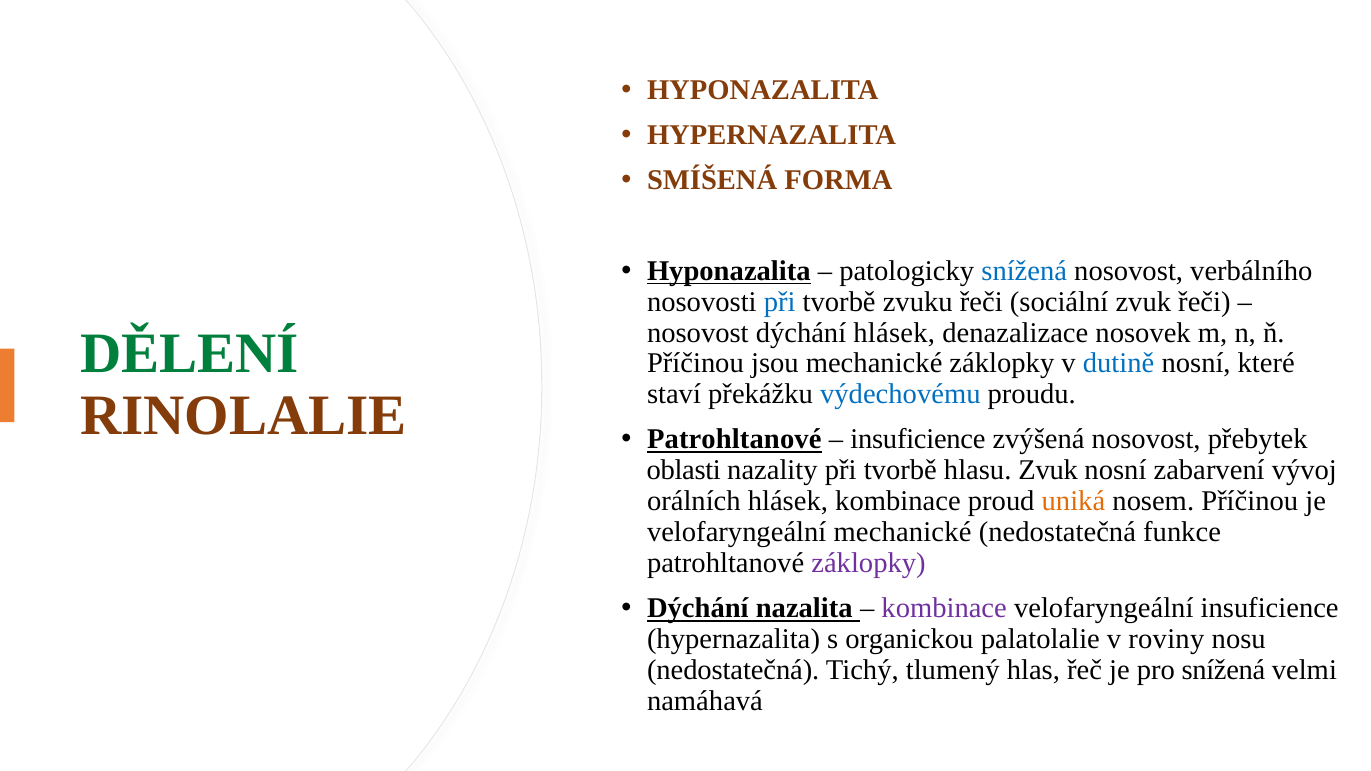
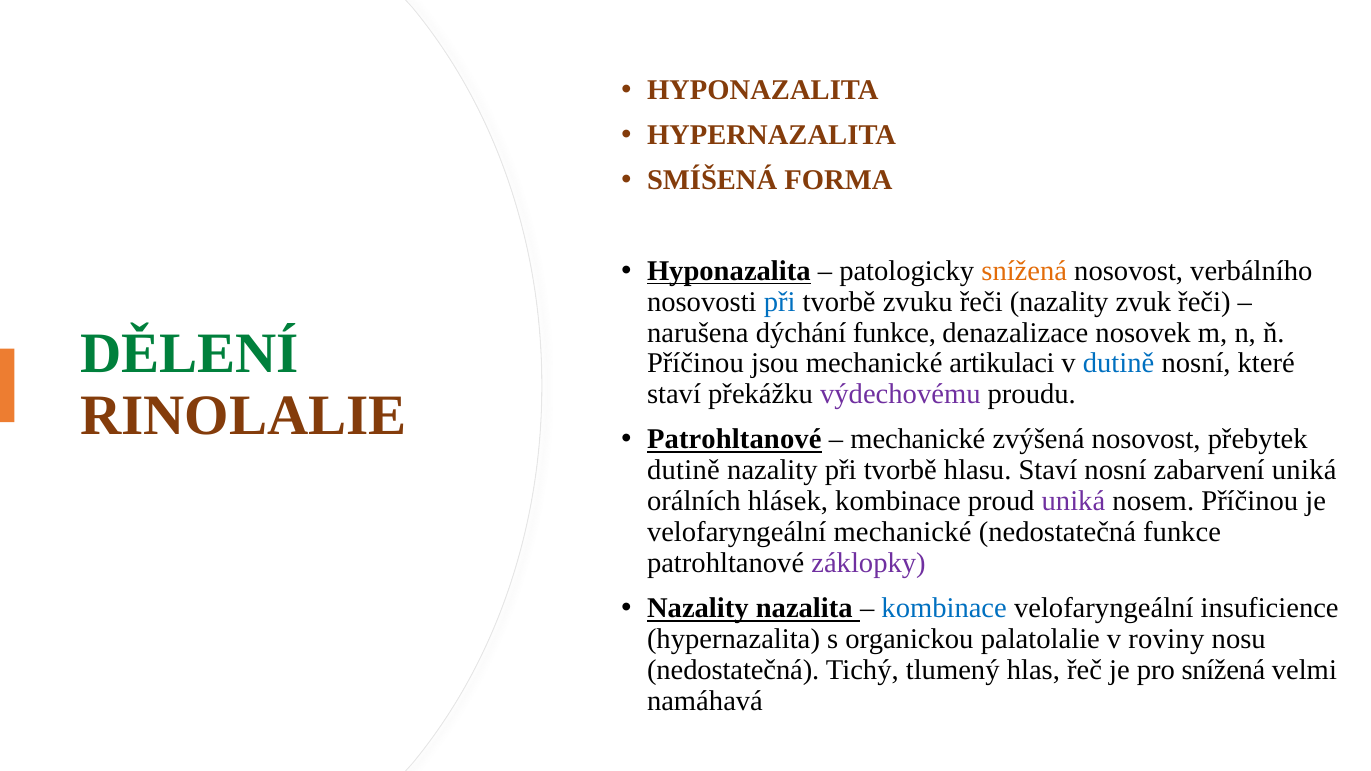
snížená at (1024, 271) colour: blue -> orange
řeči sociální: sociální -> nazality
nosovost at (698, 333): nosovost -> narušena
dýchání hlásek: hlásek -> funkce
mechanické záklopky: záklopky -> artikulaci
výdechovému colour: blue -> purple
insuficience at (918, 440): insuficience -> mechanické
oblasti at (684, 471): oblasti -> dutině
hlasu Zvuk: Zvuk -> Staví
zabarvení vývoj: vývoj -> uniká
uniká at (1073, 501) colour: orange -> purple
Dýchání at (698, 608): Dýchání -> Nazality
kombinace at (944, 608) colour: purple -> blue
